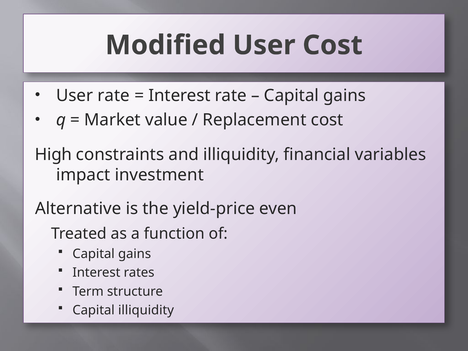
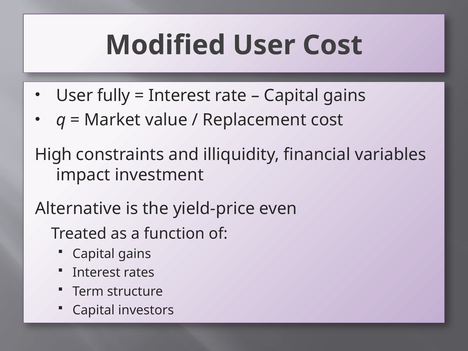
User rate: rate -> fully
Capital illiquidity: illiquidity -> investors
